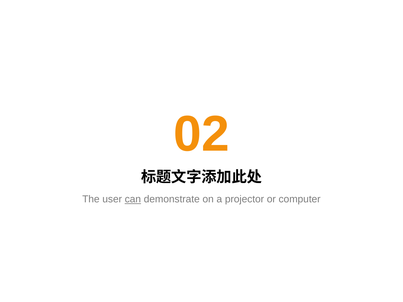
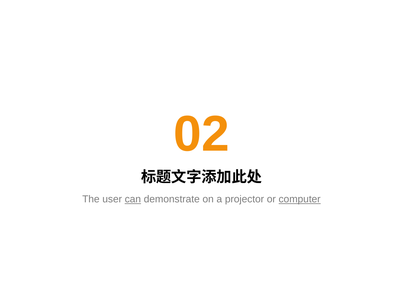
computer underline: none -> present
